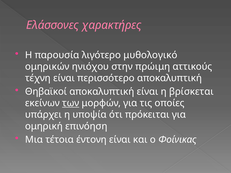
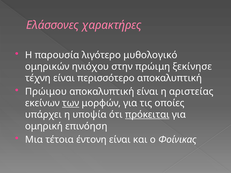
αττικούς: αττικούς -> ξεκίνησε
Θηβαϊκοί: Θηβαϊκοί -> Πρώιμου
βρίσκεται: βρίσκεται -> αριστείας
πρόκειται underline: none -> present
